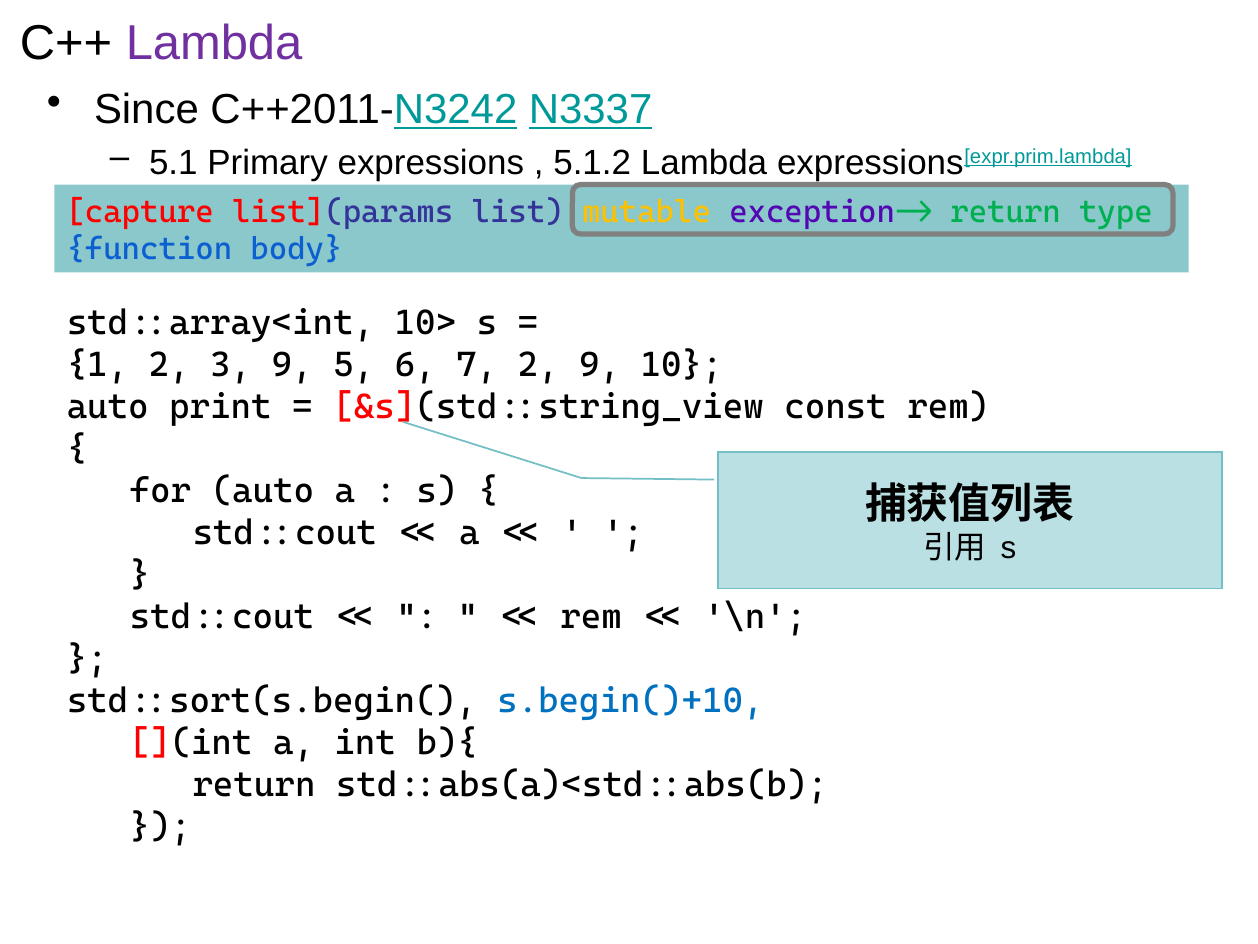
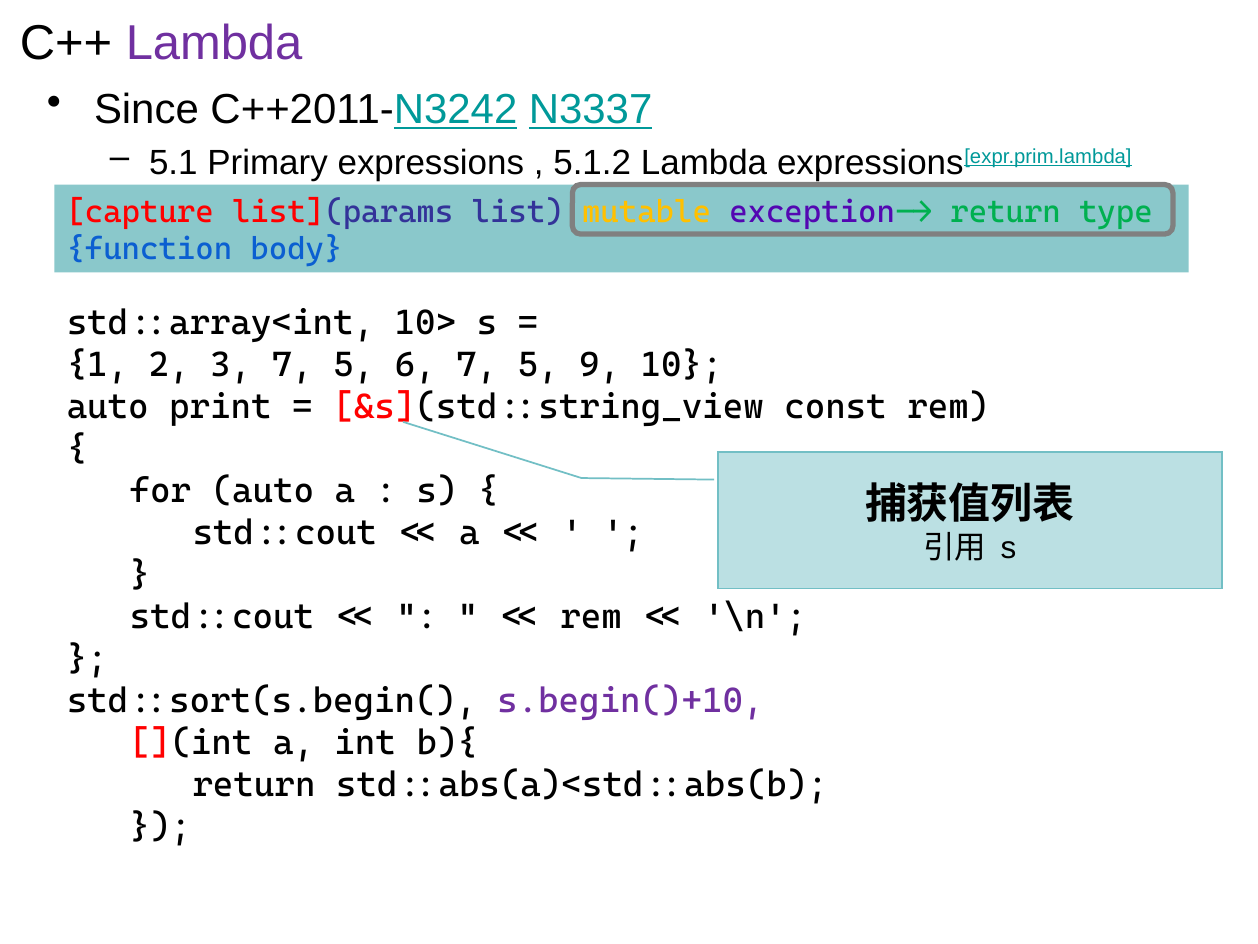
3 9: 9 -> 7
6 7 2: 2 -> 5
s.begin()+10 colour: blue -> purple
